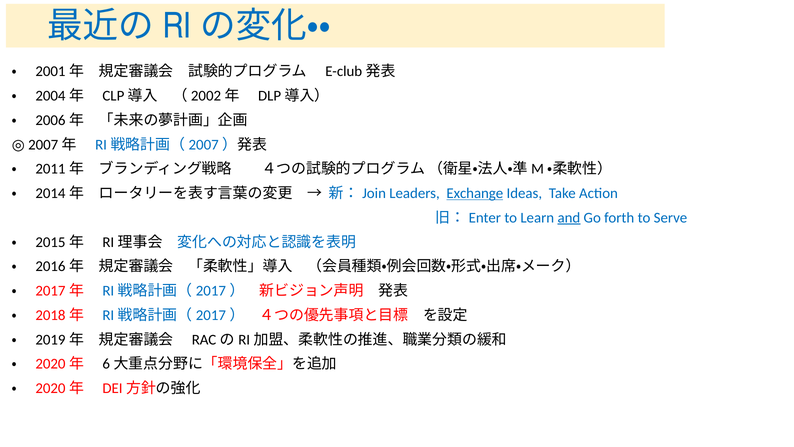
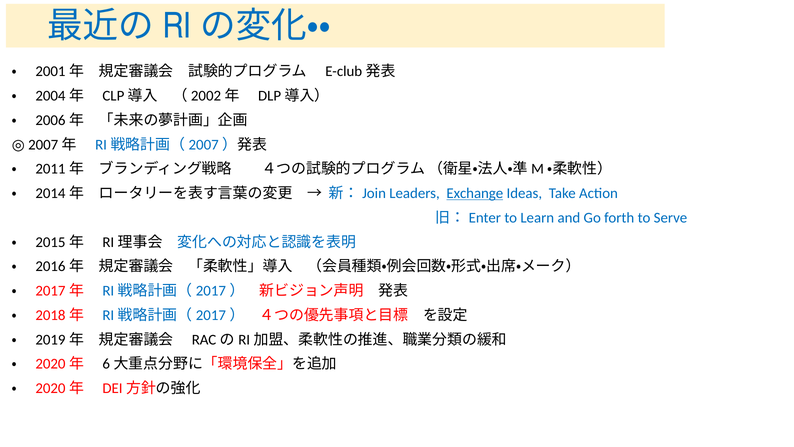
and underline: present -> none
